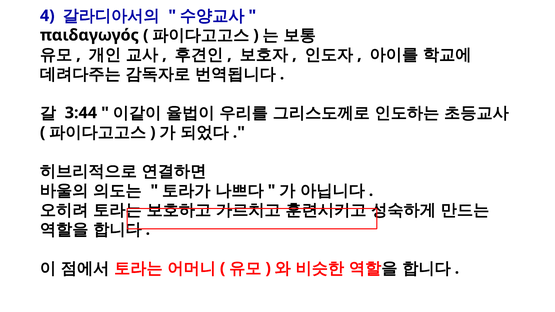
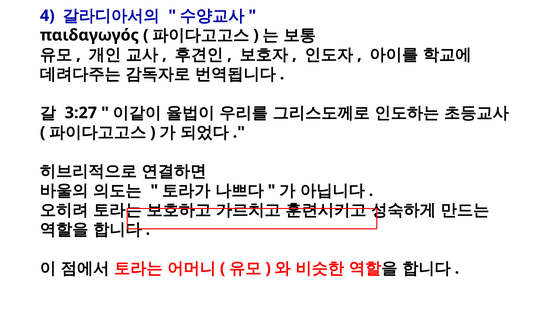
3:44: 3:44 -> 3:27
